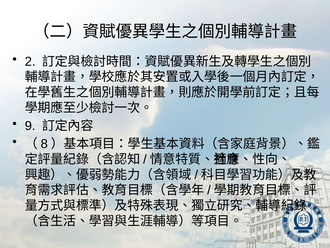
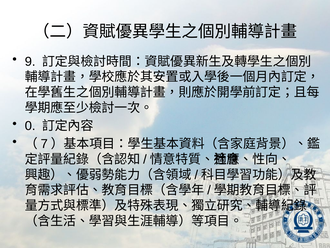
2: 2 -> 9
9: 9 -> 0
8: 8 -> 7
